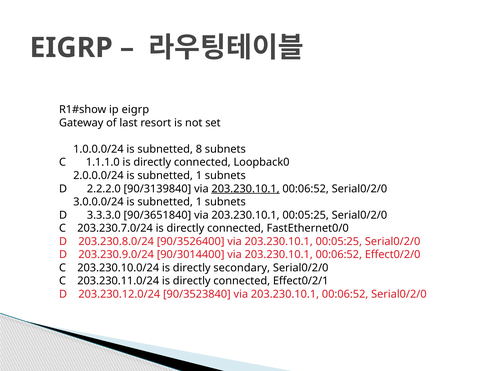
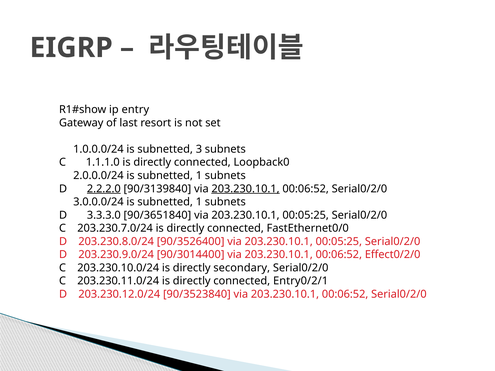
ip eigrp: eigrp -> entry
8: 8 -> 3
2.2.2.0 underline: none -> present
Effect0/2/1: Effect0/2/1 -> Entry0/2/1
